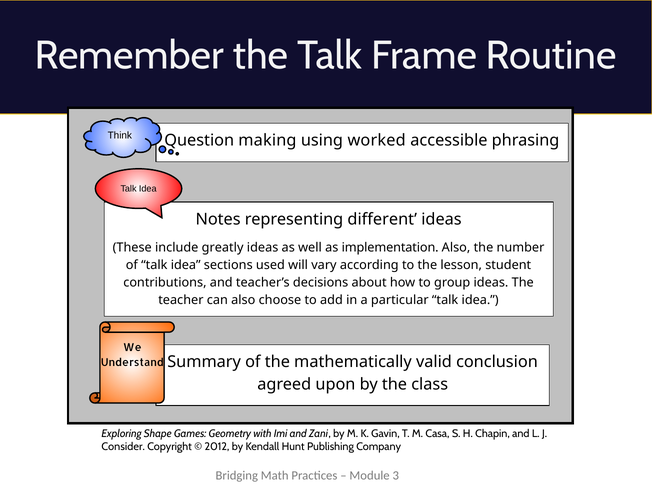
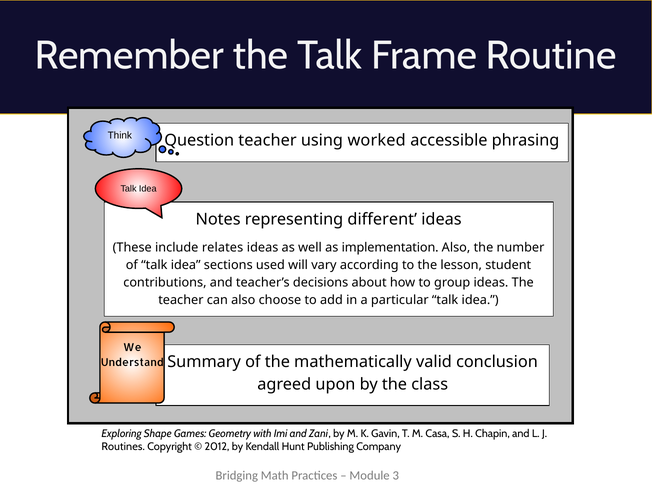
making at (267, 140): making -> teacher
greatly: greatly -> relates
Consider: Consider -> Routines
